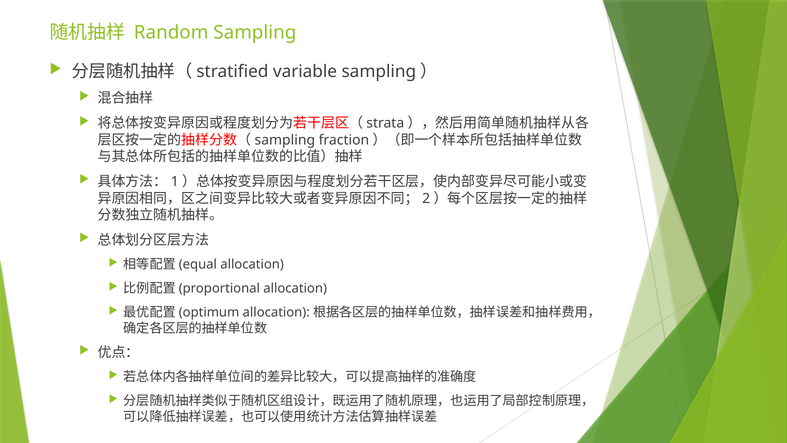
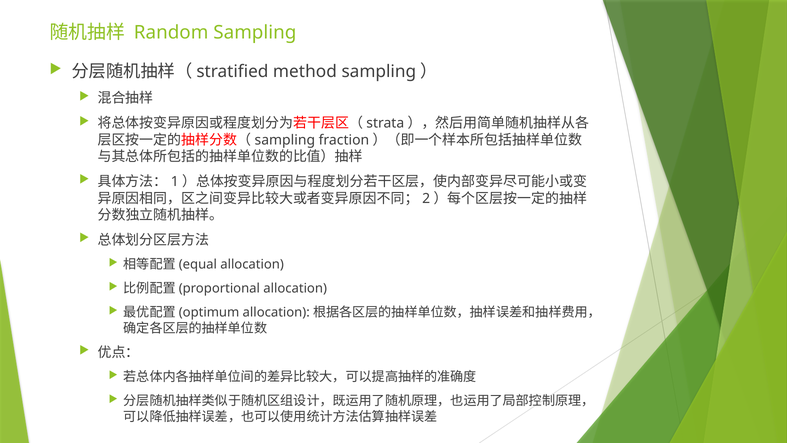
variable: variable -> method
